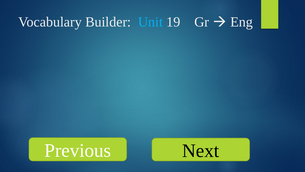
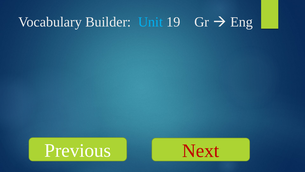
Next colour: black -> red
